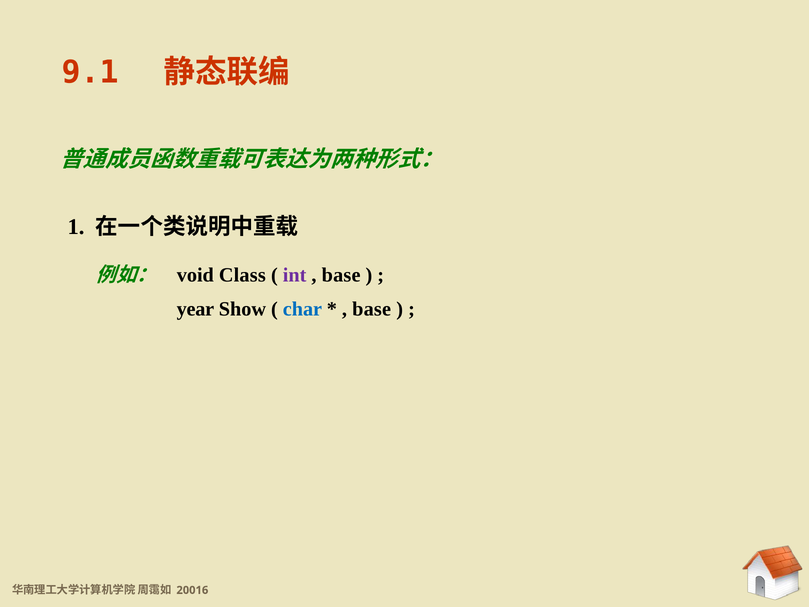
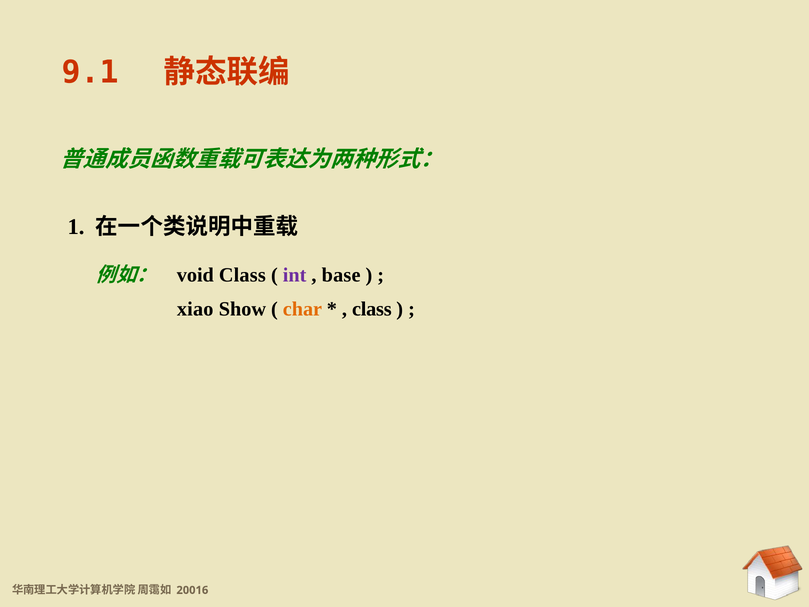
year: year -> xiao
char colour: blue -> orange
base at (372, 309): base -> class
